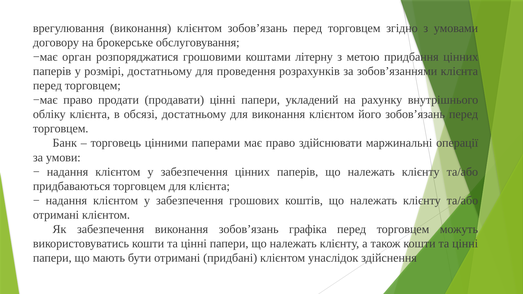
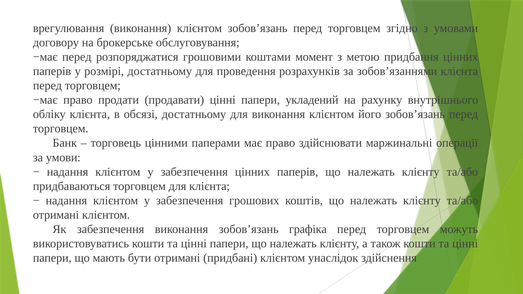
−має орган: орган -> перед
літерну: літерну -> момент
